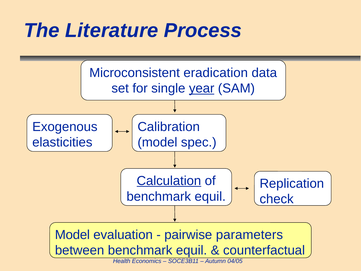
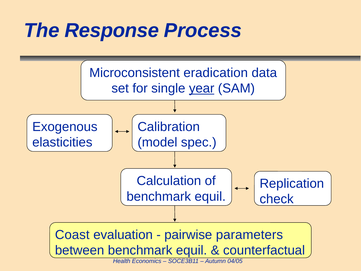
Literature: Literature -> Response
Calculation underline: present -> none
Model at (72, 235): Model -> Coast
